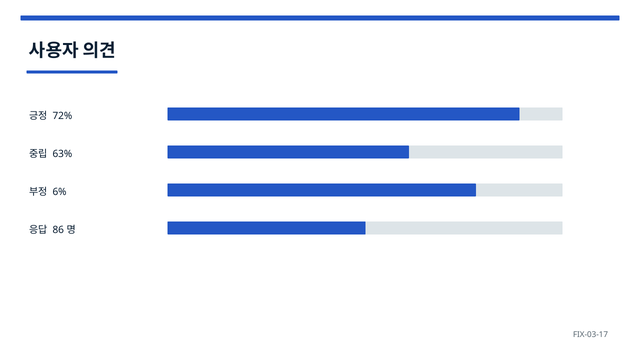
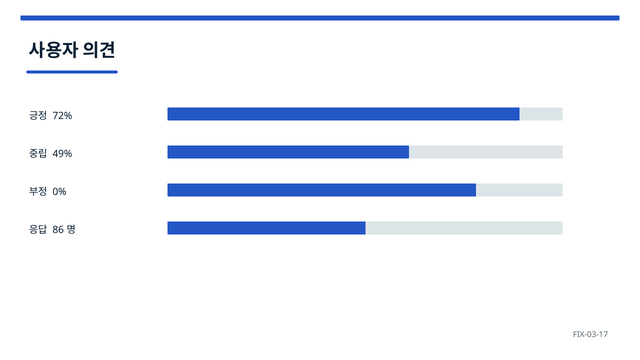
63%: 63% -> 49%
6%: 6% -> 0%
